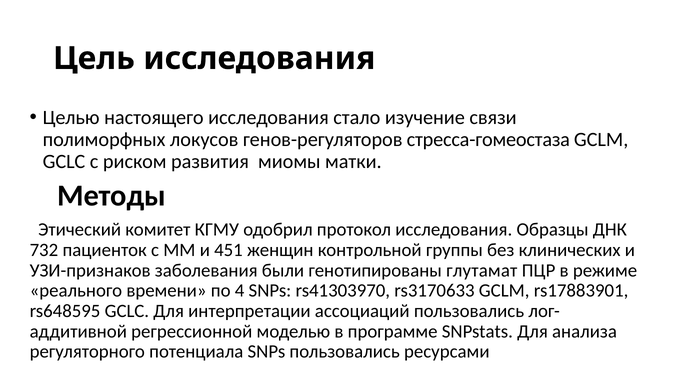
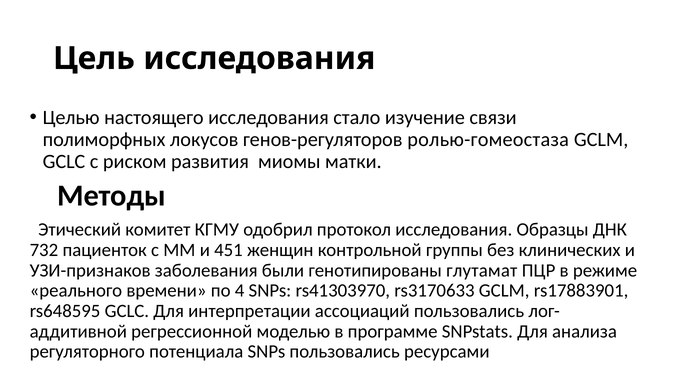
стресса-гомеостаза: стресса-гомеостаза -> ролью-гомеостаза
